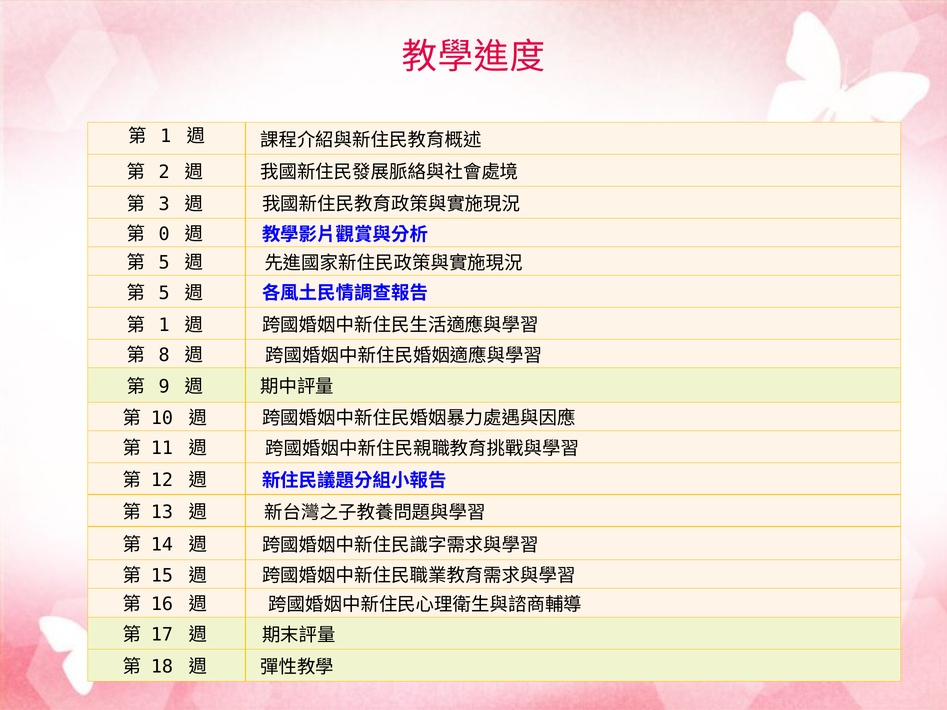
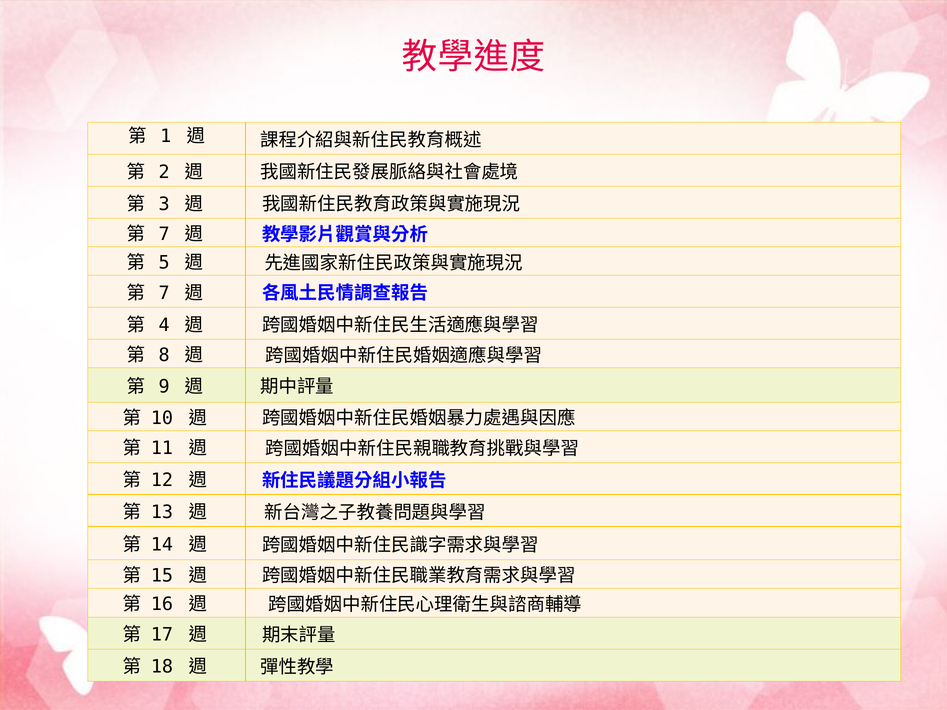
0 at (164, 234): 0 -> 7
5 at (164, 293): 5 -> 7
1 at (164, 325): 1 -> 4
